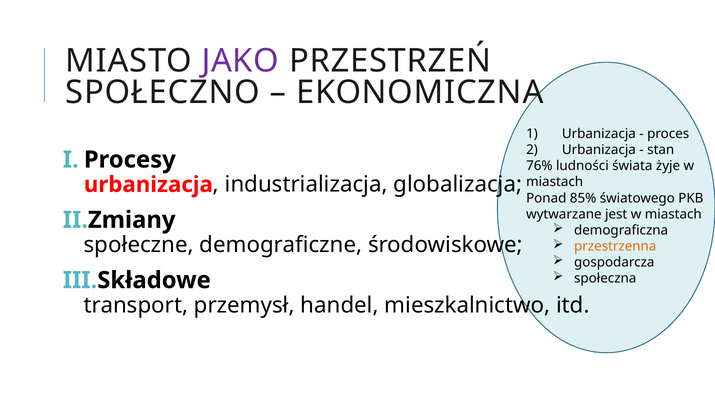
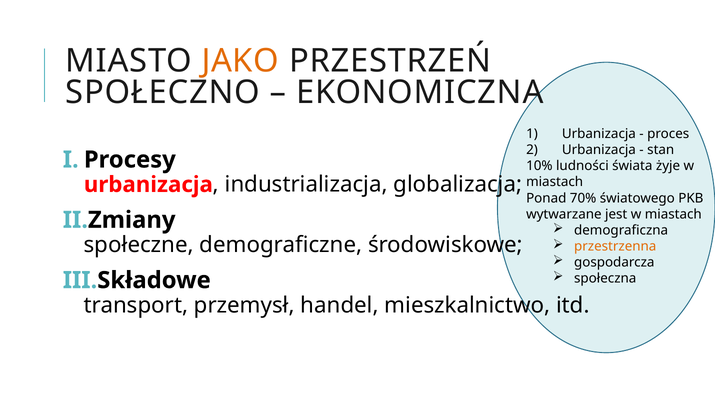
JAKO colour: purple -> orange
76%: 76% -> 10%
85%: 85% -> 70%
